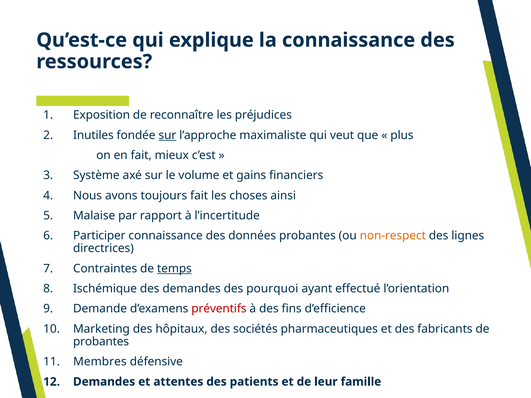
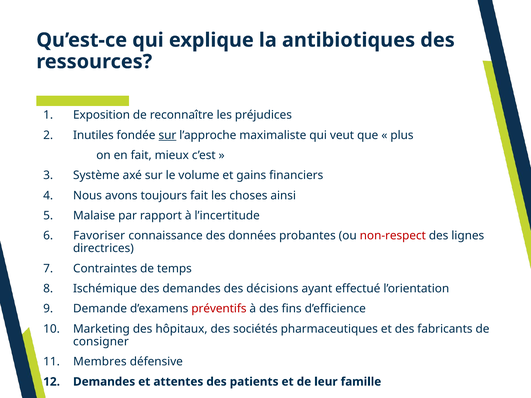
la connaissance: connaissance -> antibiotiques
Participer: Participer -> Favoriser
non-respect colour: orange -> red
temps underline: present -> none
pourquoi: pourquoi -> décisions
probantes at (101, 342): probantes -> consigner
